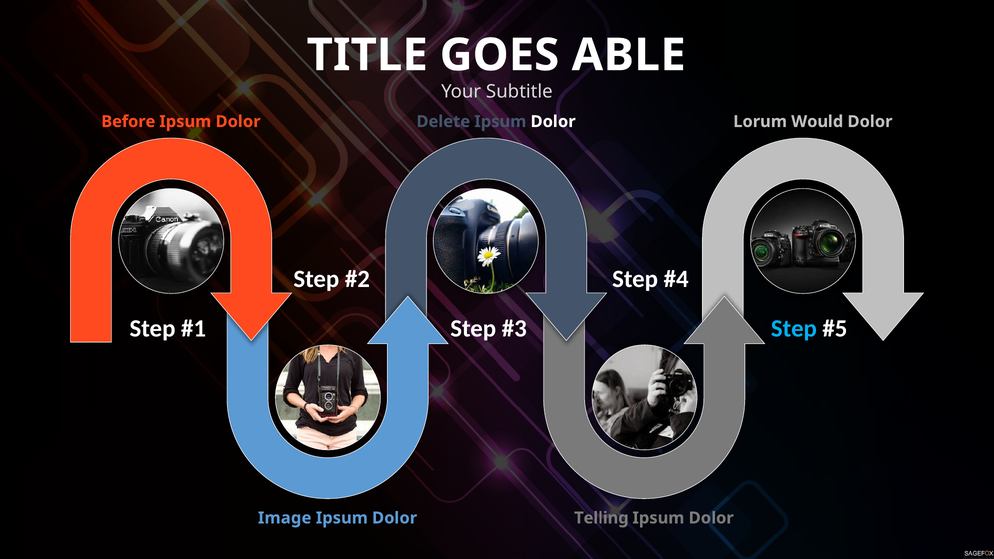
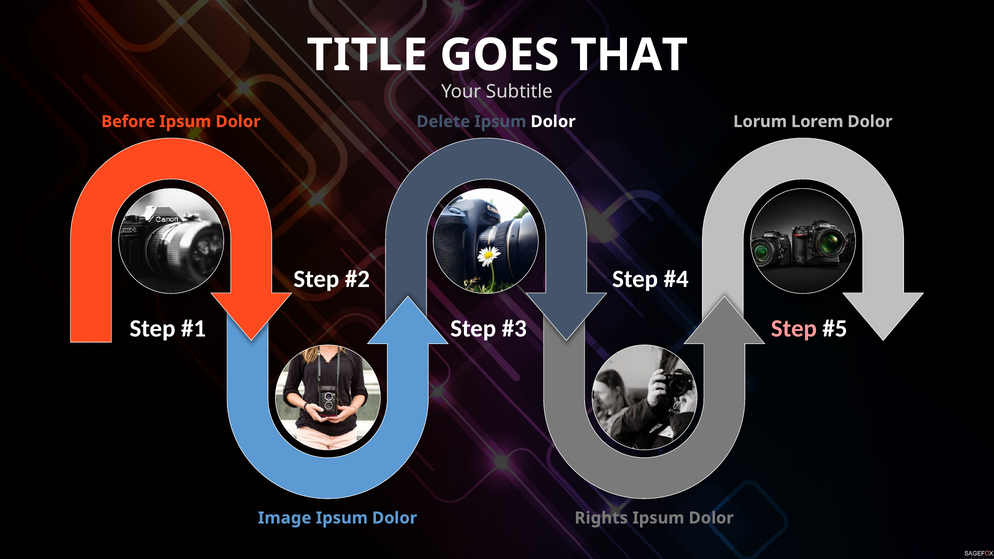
ABLE: ABLE -> THAT
Would: Would -> Lorem
Step at (794, 329) colour: light blue -> pink
Telling: Telling -> Rights
